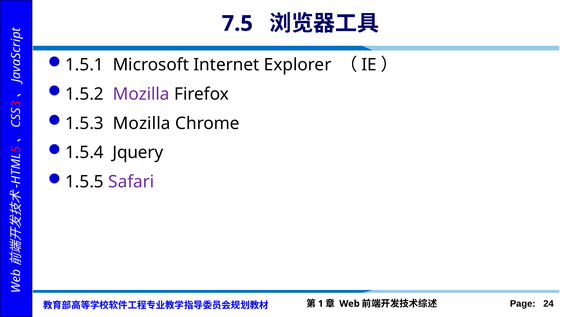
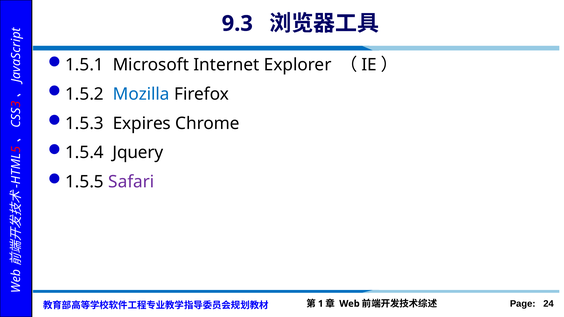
7.5: 7.5 -> 9.3
Mozilla at (141, 94) colour: purple -> blue
1.5.3 Mozilla: Mozilla -> Expires
